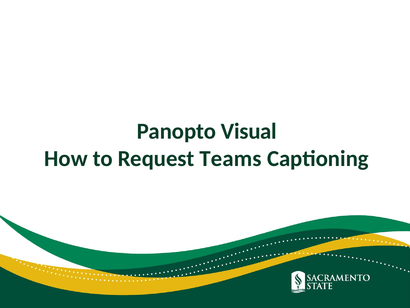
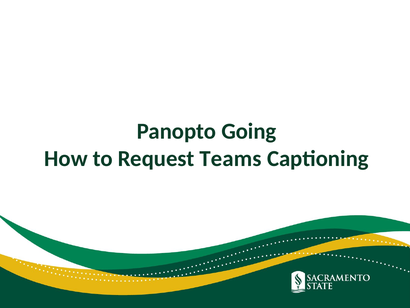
Visual: Visual -> Going
